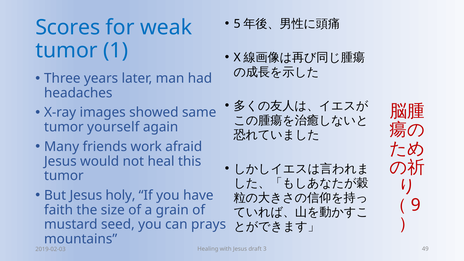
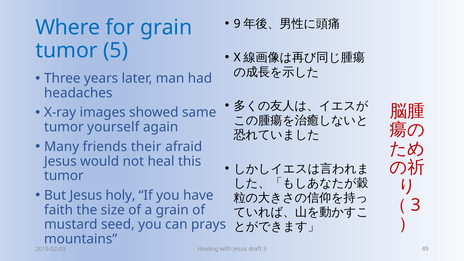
5: 5 -> 9
Scores: Scores -> Where
for weak: weak -> grain
1: 1 -> 5
work: work -> their
9 at (416, 205): 9 -> 3
